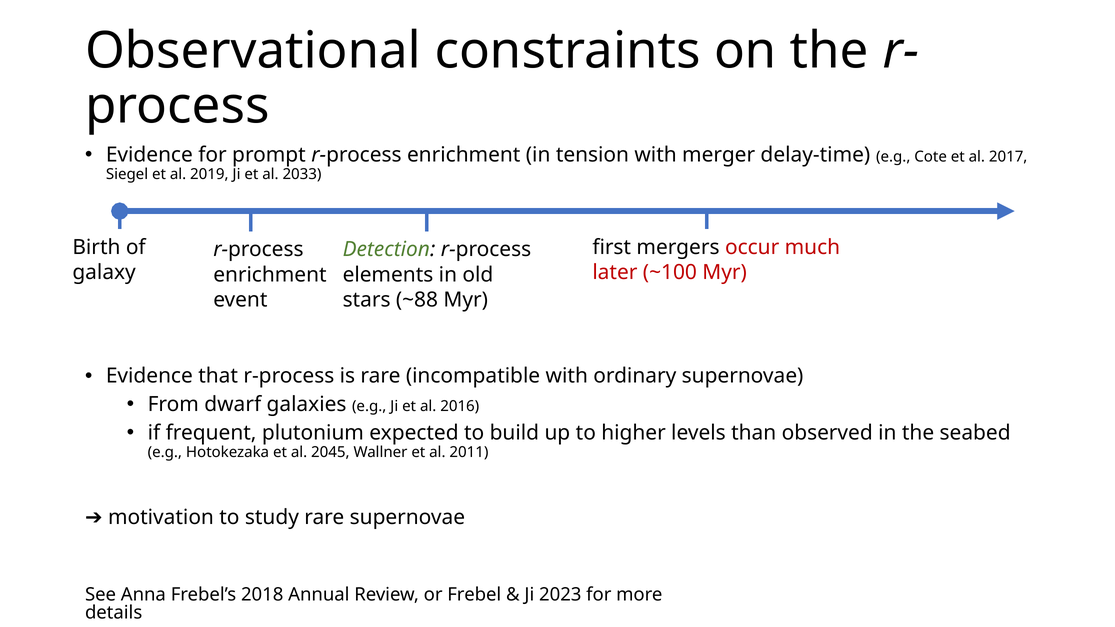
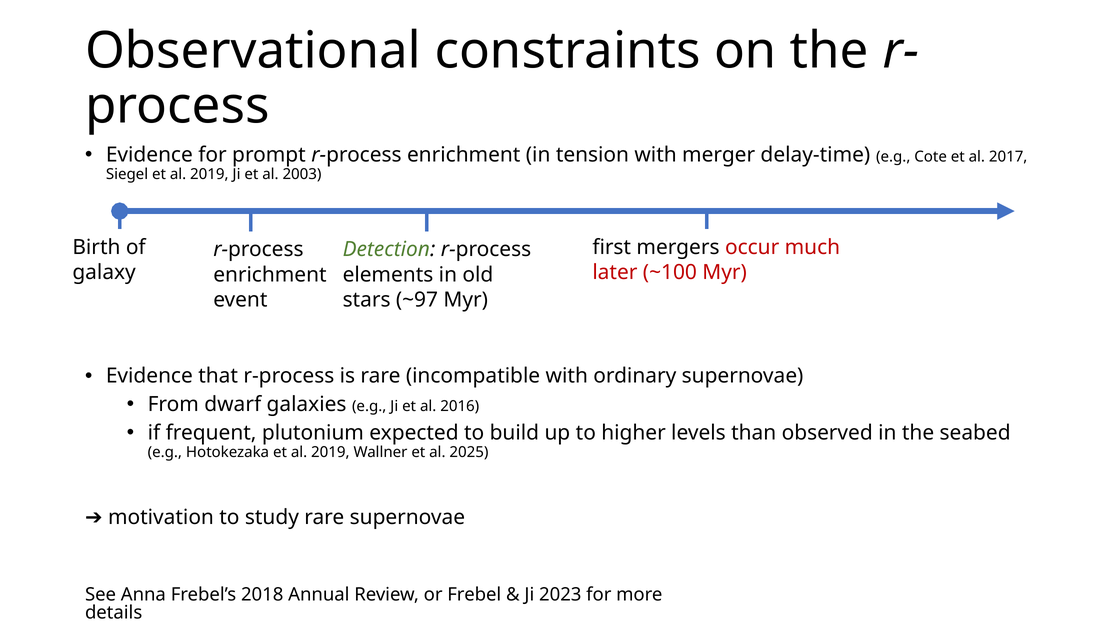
2033: 2033 -> 2003
~88: ~88 -> ~97
Hotokezaka et al 2045: 2045 -> 2019
2011: 2011 -> 2025
